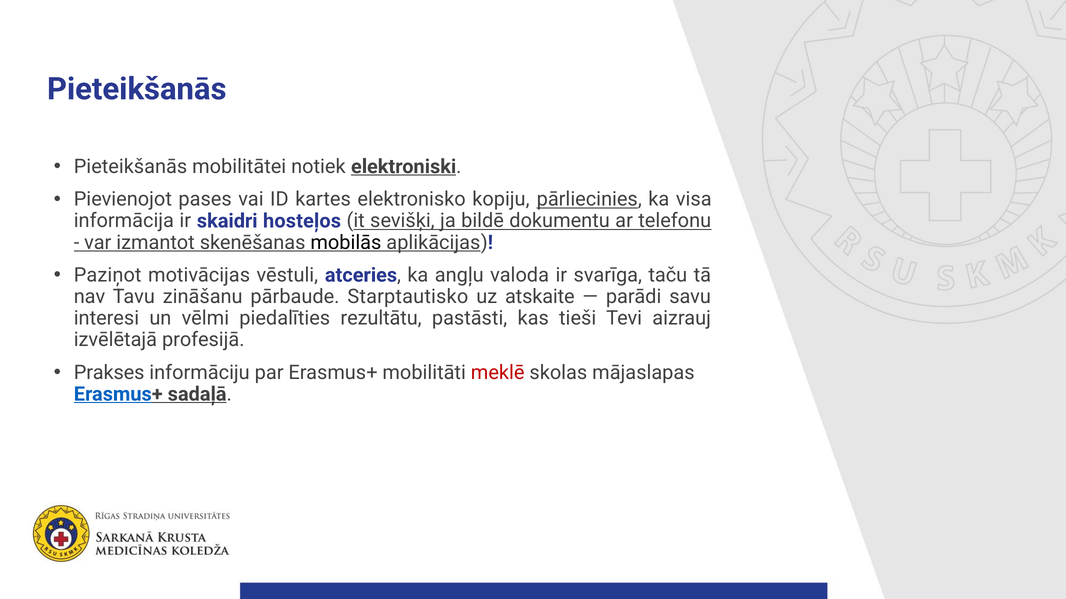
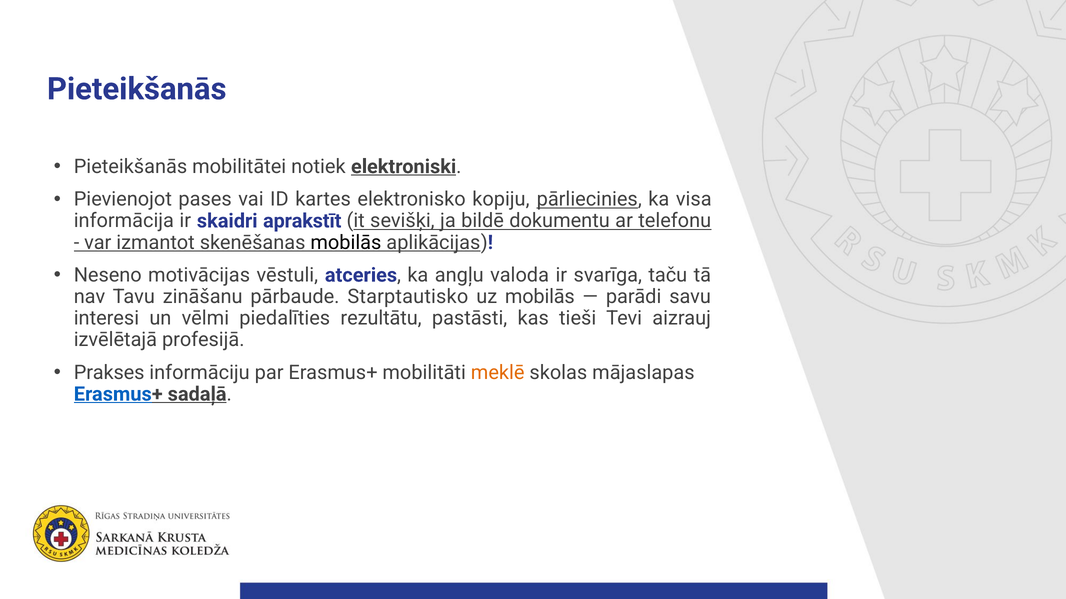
hosteļos: hosteļos -> aprakstīt
Paziņot: Paziņot -> Neseno
uz atskaite: atskaite -> mobilās
meklē colour: red -> orange
